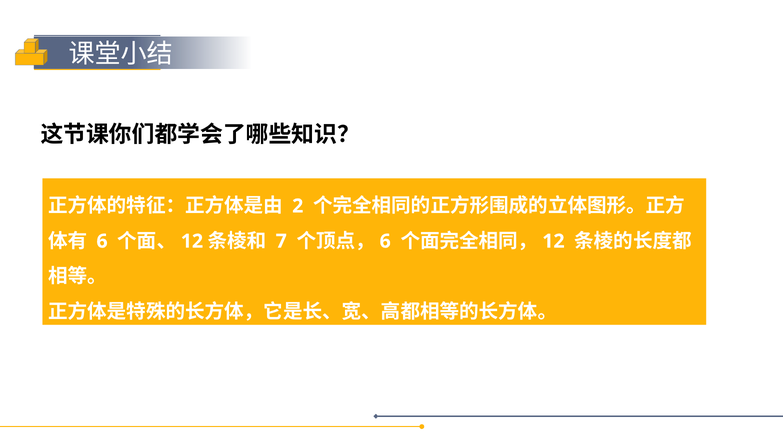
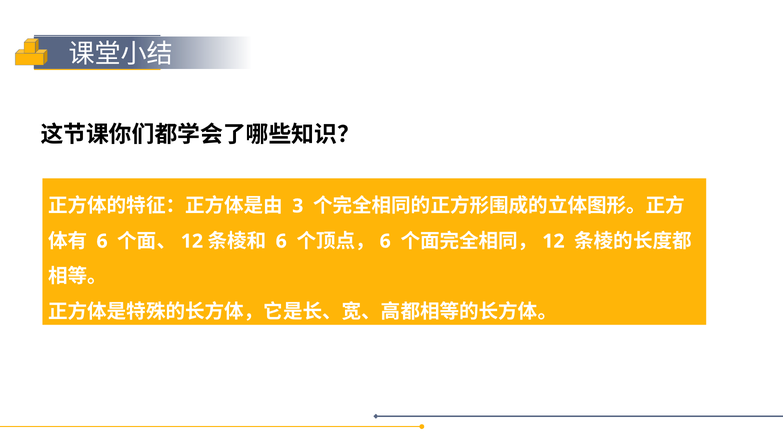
2: 2 -> 3
7 at (281, 241): 7 -> 6
